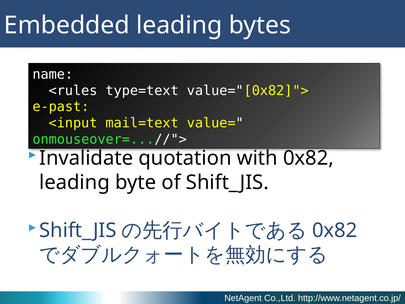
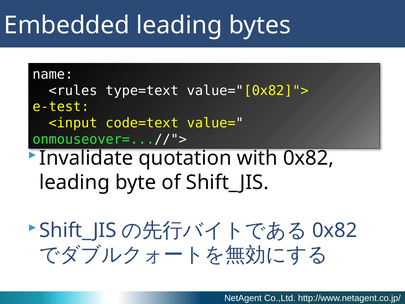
e-past: e-past -> e-test
mail=text: mail=text -> code=text
